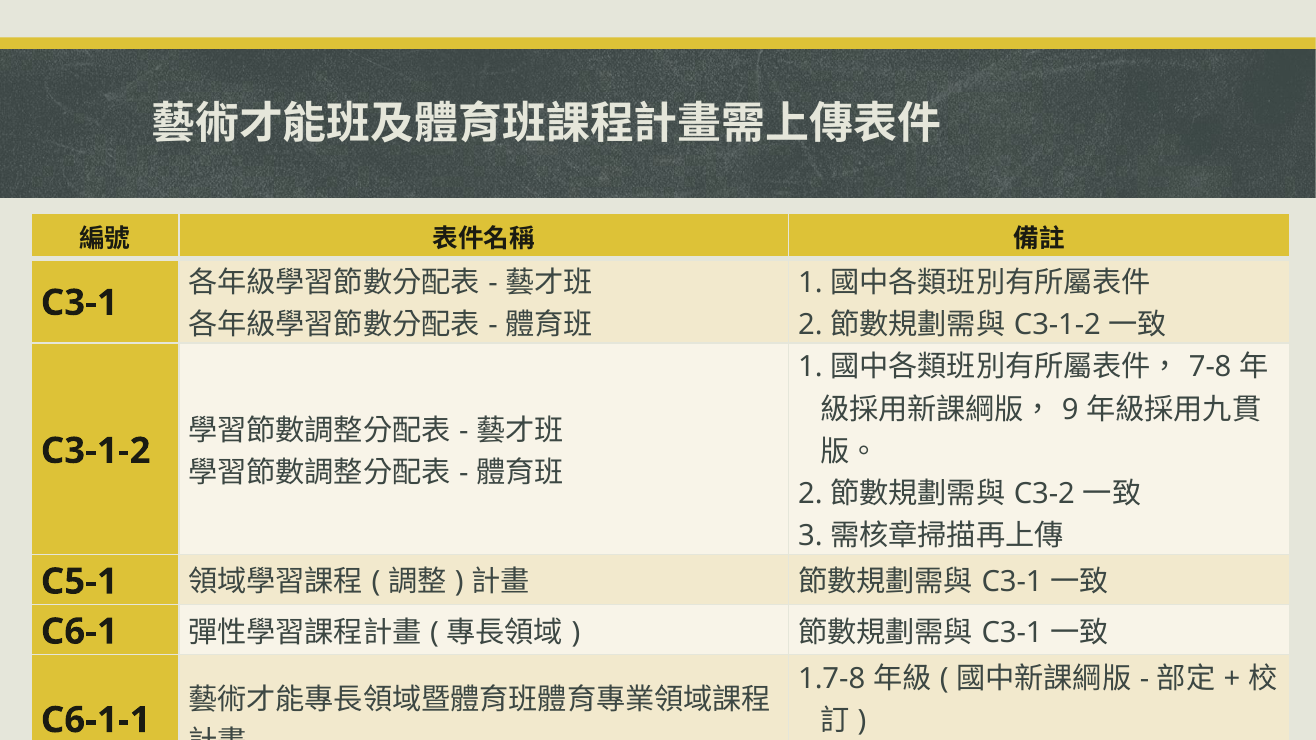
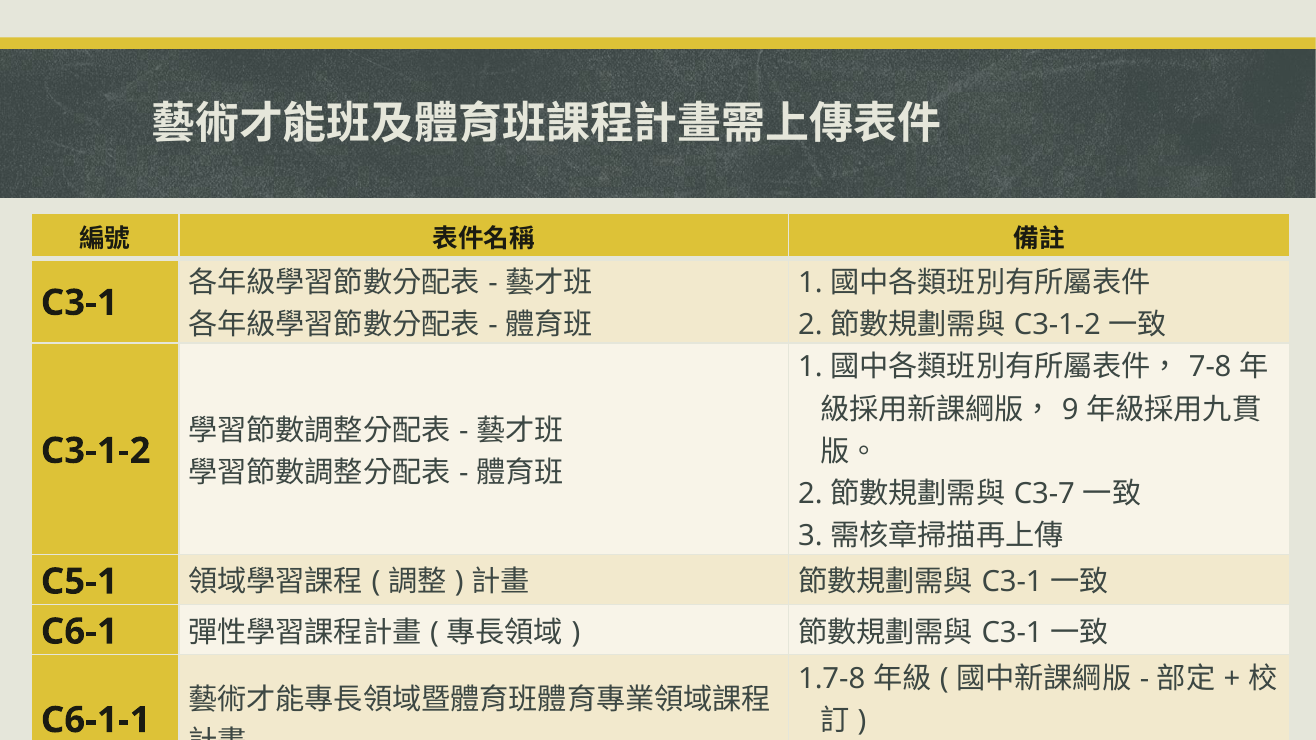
C3-2: C3-2 -> C3-7
